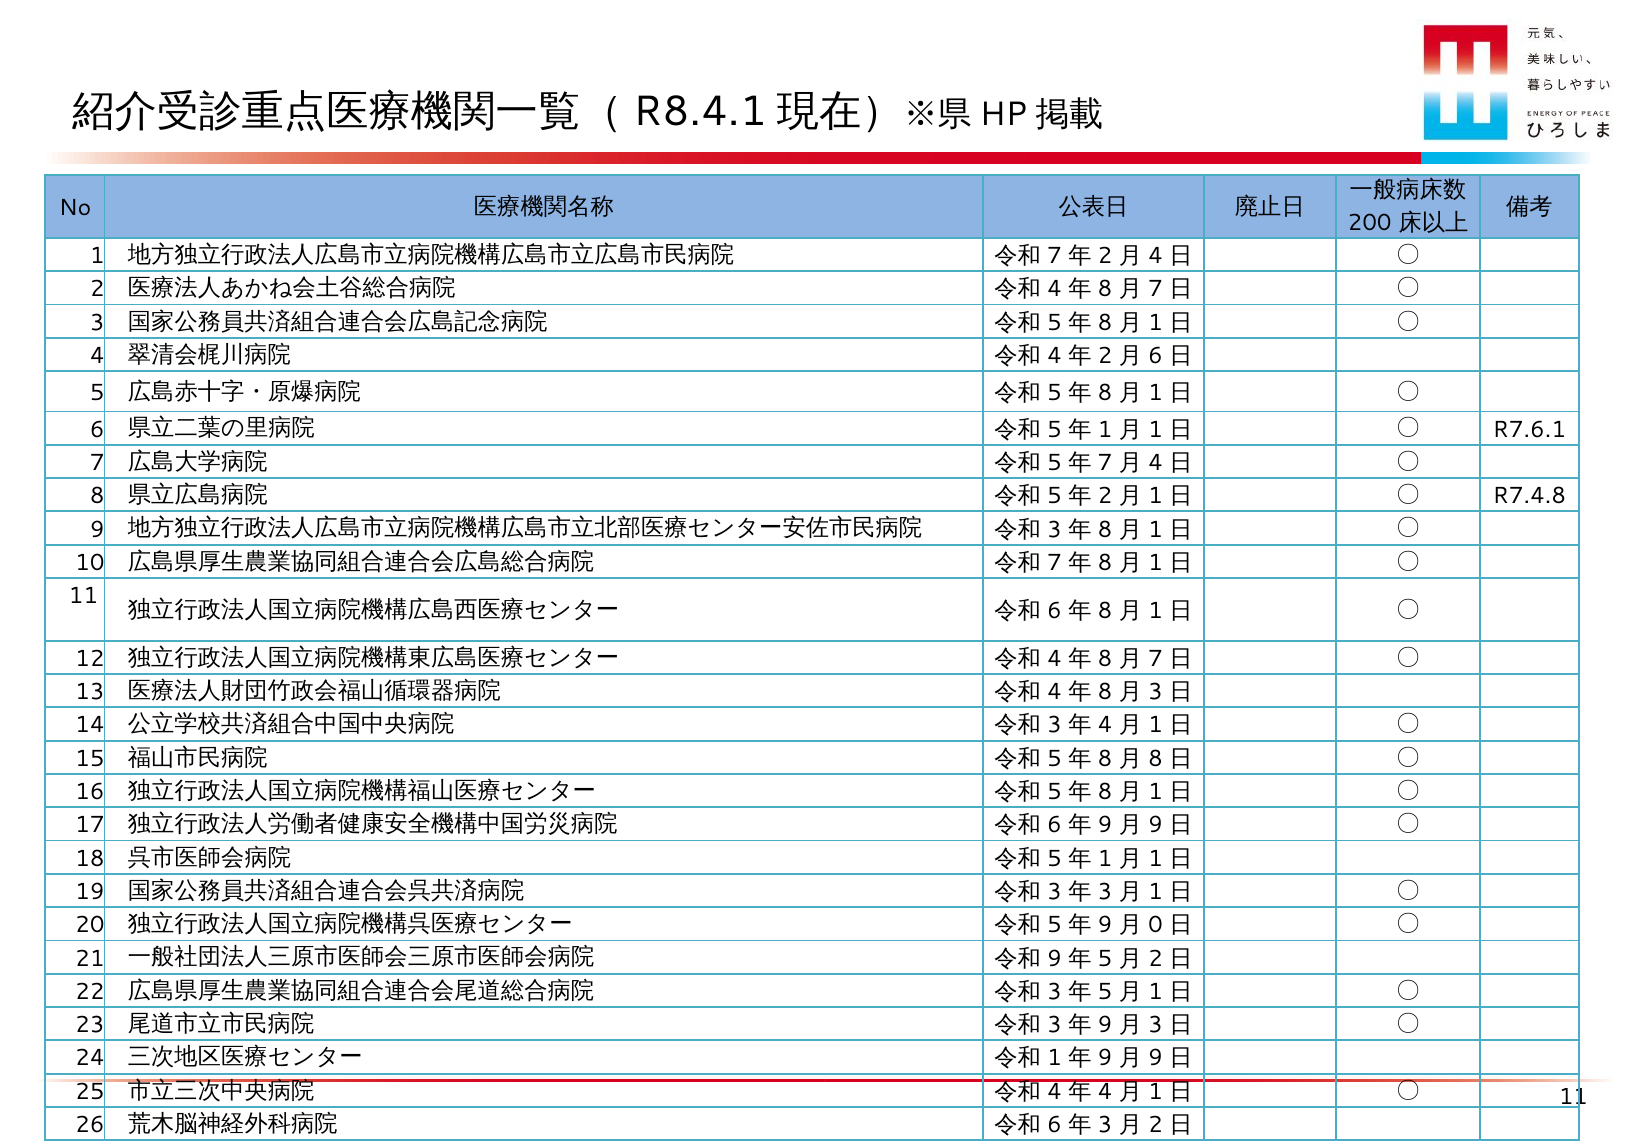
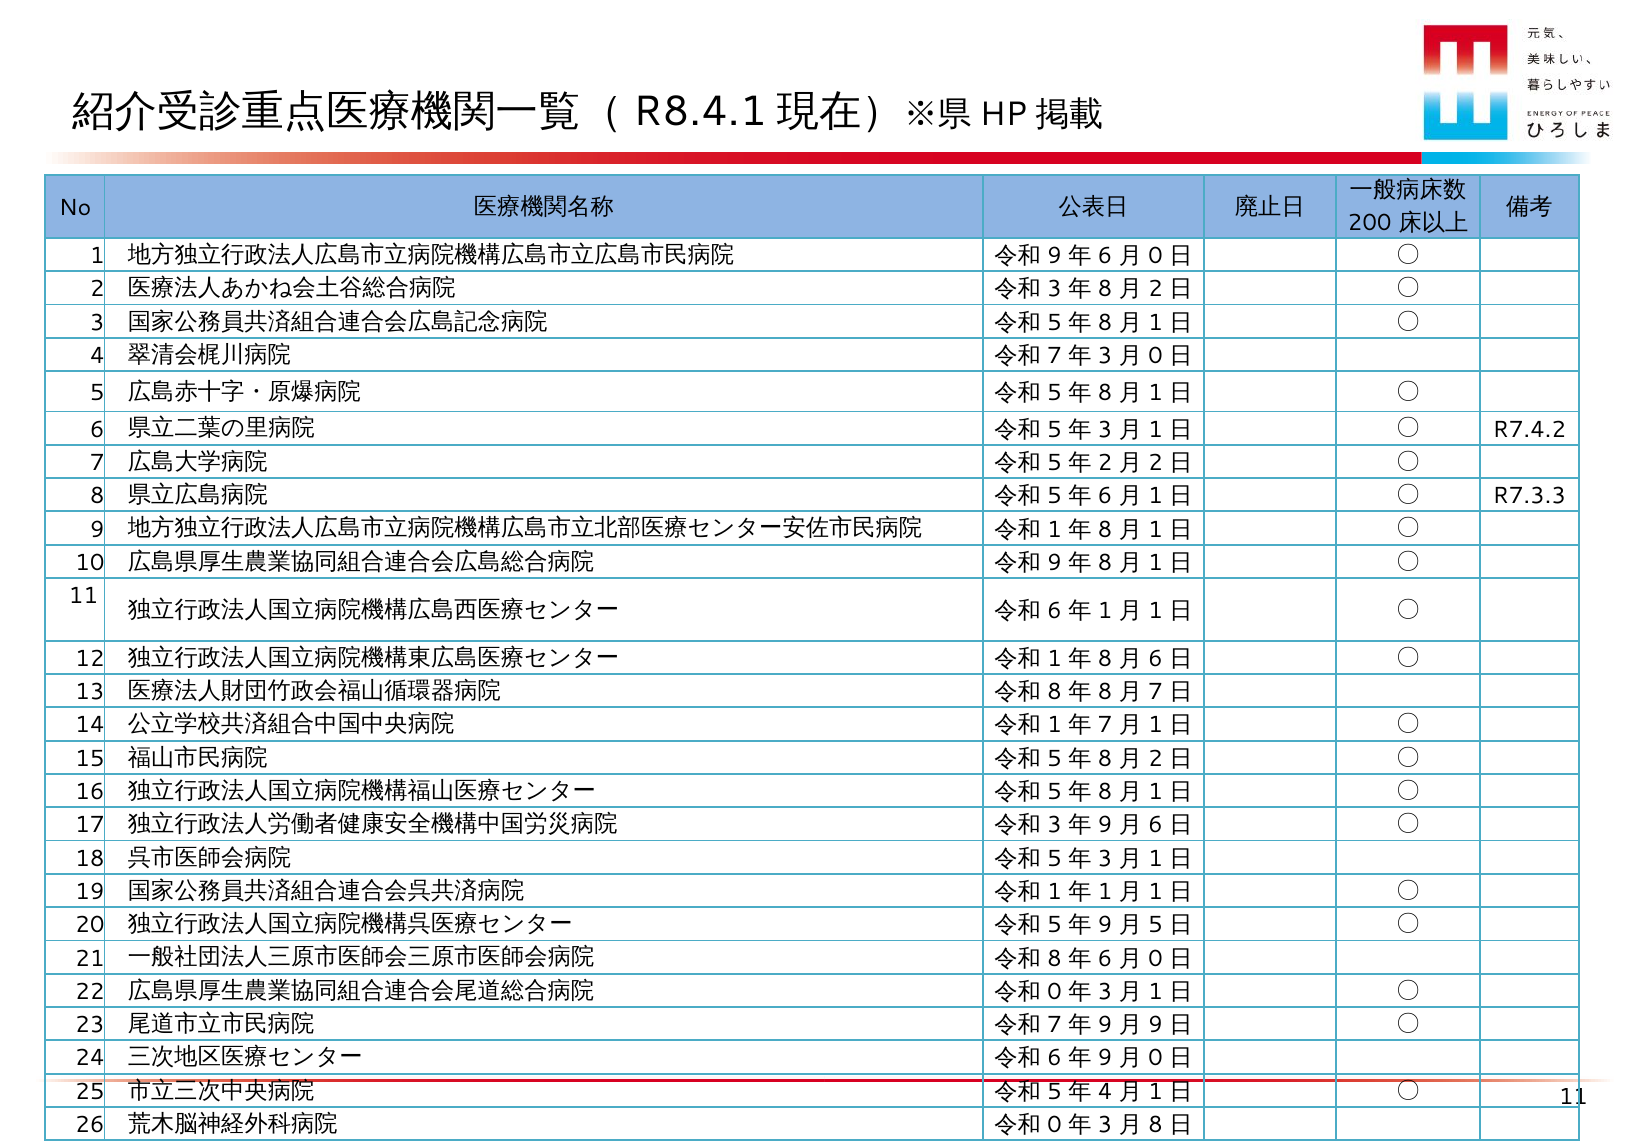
7 at (1054, 256): 7 -> 9
2 at (1105, 256): 2 -> 6
4 at (1155, 256): 4 -> 0
4 at (1054, 289): 4 -> 3
7 at (1155, 289): 7 -> 2
4 at (1054, 356): 4 -> 7
2 at (1105, 356): 2 -> 3
6 at (1155, 356): 6 -> 0
1 at (1105, 429): 1 -> 3
R7.6.1: R7.6.1 -> R7.4.2
7 at (1105, 463): 7 -> 2
4 at (1155, 463): 4 -> 2
2 at (1105, 496): 2 -> 6
R7.4.8: R7.4.8 -> R7.3.3
3 at (1054, 529): 3 -> 1
7 at (1054, 563): 7 -> 9
8 at (1105, 611): 8 -> 1
4 at (1054, 659): 4 -> 1
7 at (1155, 659): 7 -> 6
4 at (1054, 692): 4 -> 8
3 at (1155, 692): 3 -> 7
3 at (1054, 725): 3 -> 1
4 at (1105, 725): 4 -> 7
8 at (1155, 759): 8 -> 2
6 at (1054, 825): 6 -> 3
9 at (1155, 825): 9 -> 6
1 at (1105, 858): 1 -> 3
3 at (1054, 892): 3 -> 1
3 at (1105, 892): 3 -> 1
0 at (1155, 925): 0 -> 5
9 at (1054, 958): 9 -> 8
5 at (1105, 958): 5 -> 6
2 at (1155, 958): 2 -> 0
3 at (1054, 992): 3 -> 0
5 at (1105, 992): 5 -> 3
3 at (1054, 1025): 3 -> 7
3 at (1155, 1025): 3 -> 9
1 at (1054, 1058): 1 -> 6
9 at (1155, 1058): 9 -> 0
4 at (1054, 1091): 4 -> 5
6 at (1054, 1125): 6 -> 0
2 at (1155, 1125): 2 -> 8
